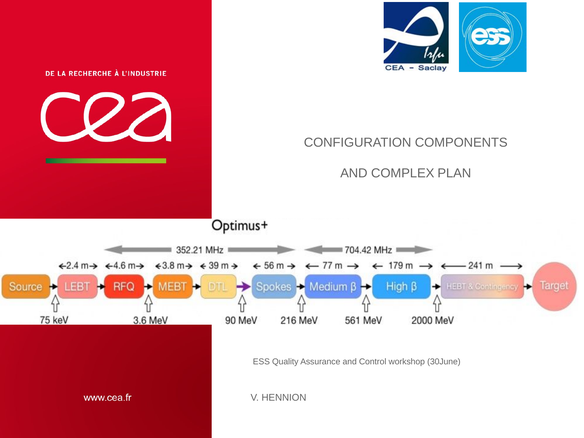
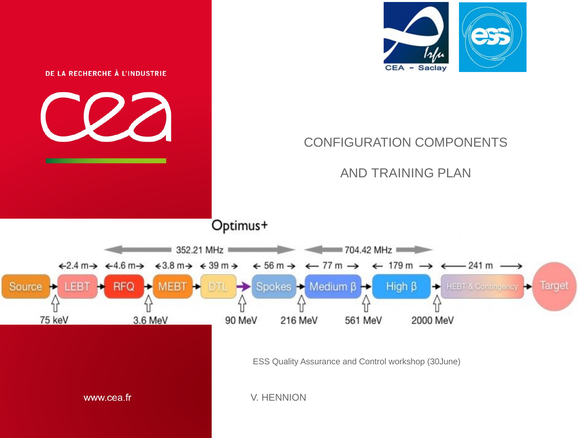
COMPLEX: COMPLEX -> TRAINING
